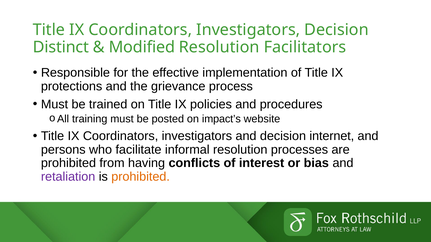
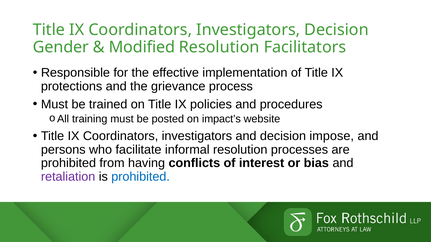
Distinct: Distinct -> Gender
internet: internet -> impose
prohibited at (141, 177) colour: orange -> blue
